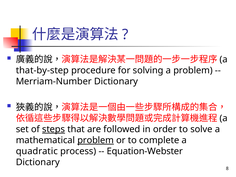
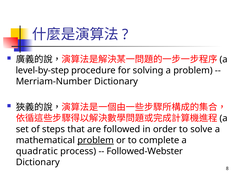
that-by-step: that-by-step -> level-by-step
steps underline: present -> none
Equation-Webster: Equation-Webster -> Followed-Webster
